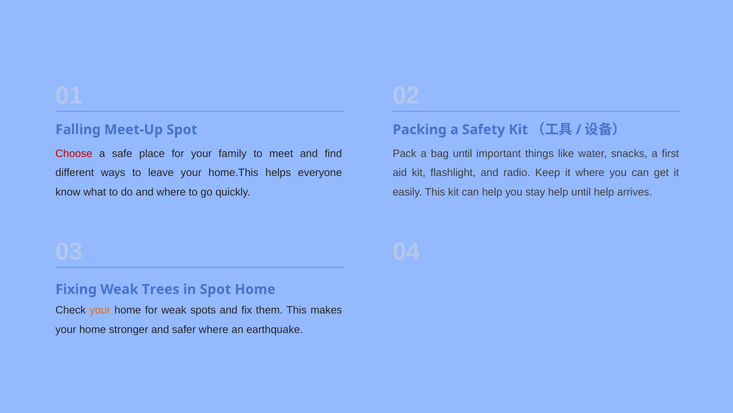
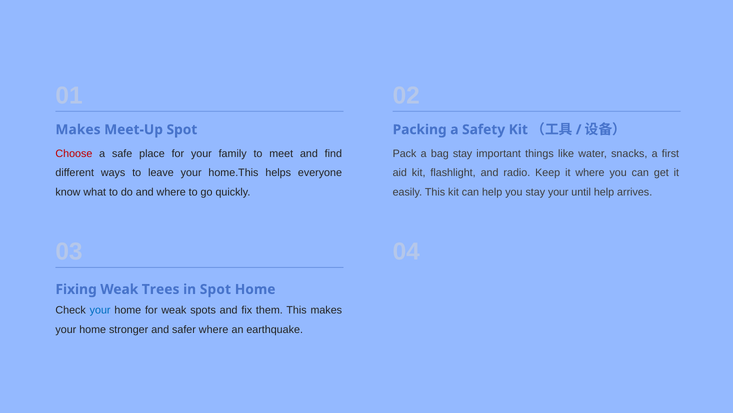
Falling at (78, 129): Falling -> Makes
bag until: until -> stay
stay help: help -> your
your at (100, 310) colour: orange -> blue
